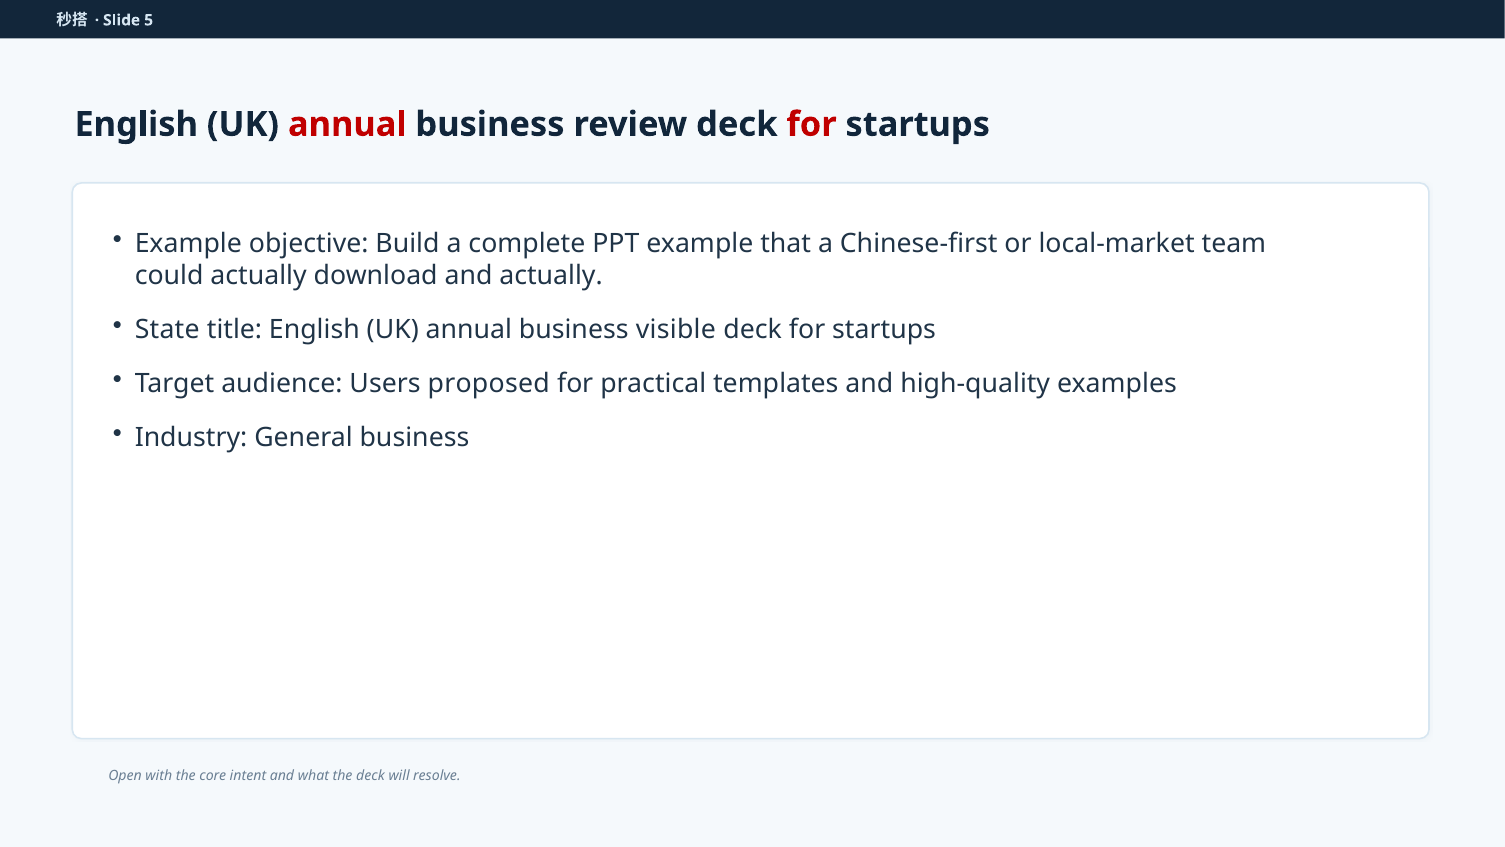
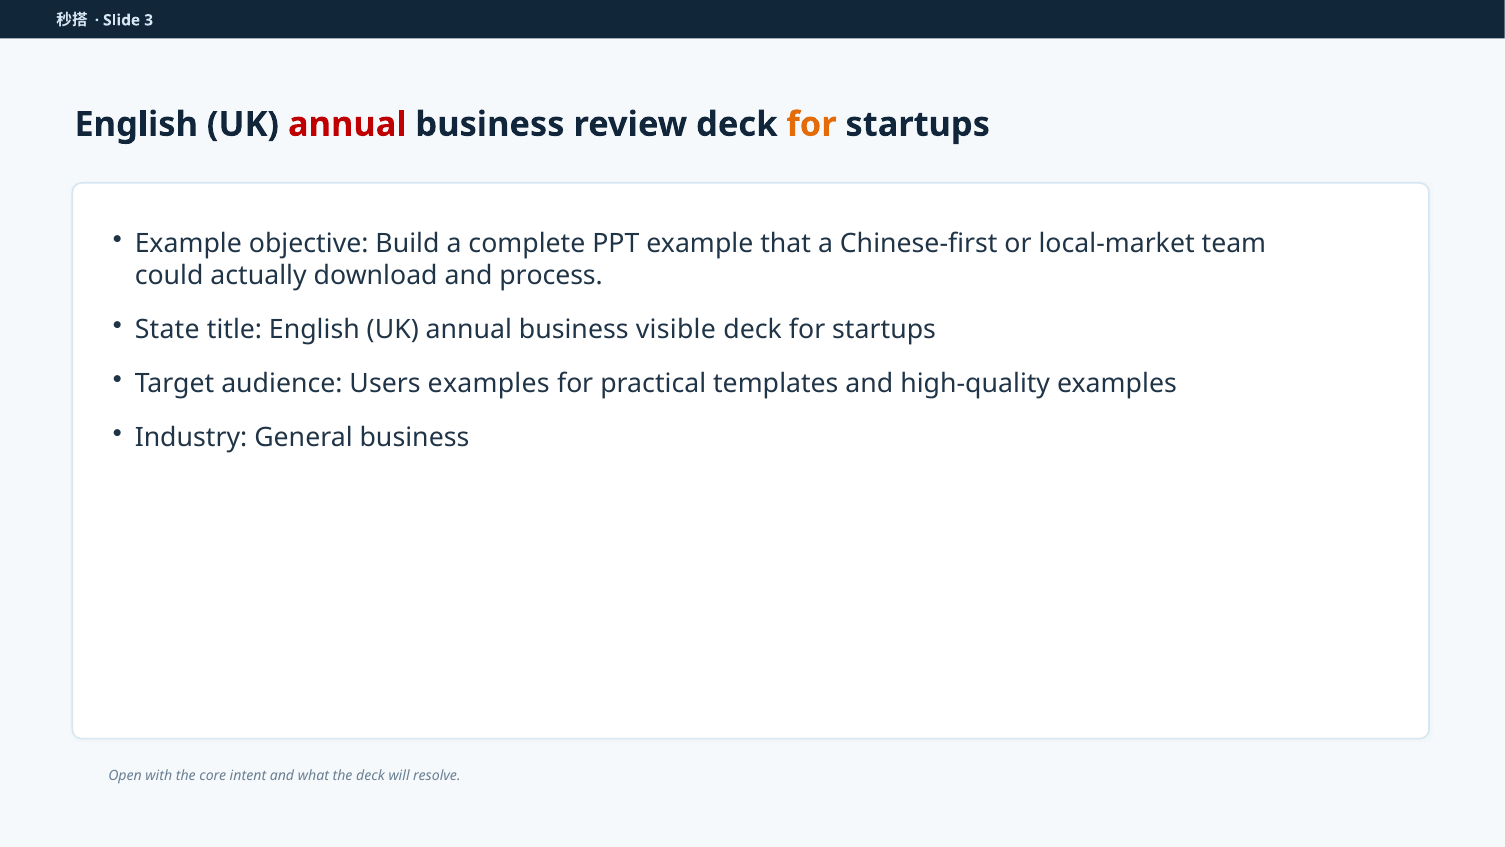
5: 5 -> 3
for at (812, 124) colour: red -> orange
and actually: actually -> process
Users proposed: proposed -> examples
